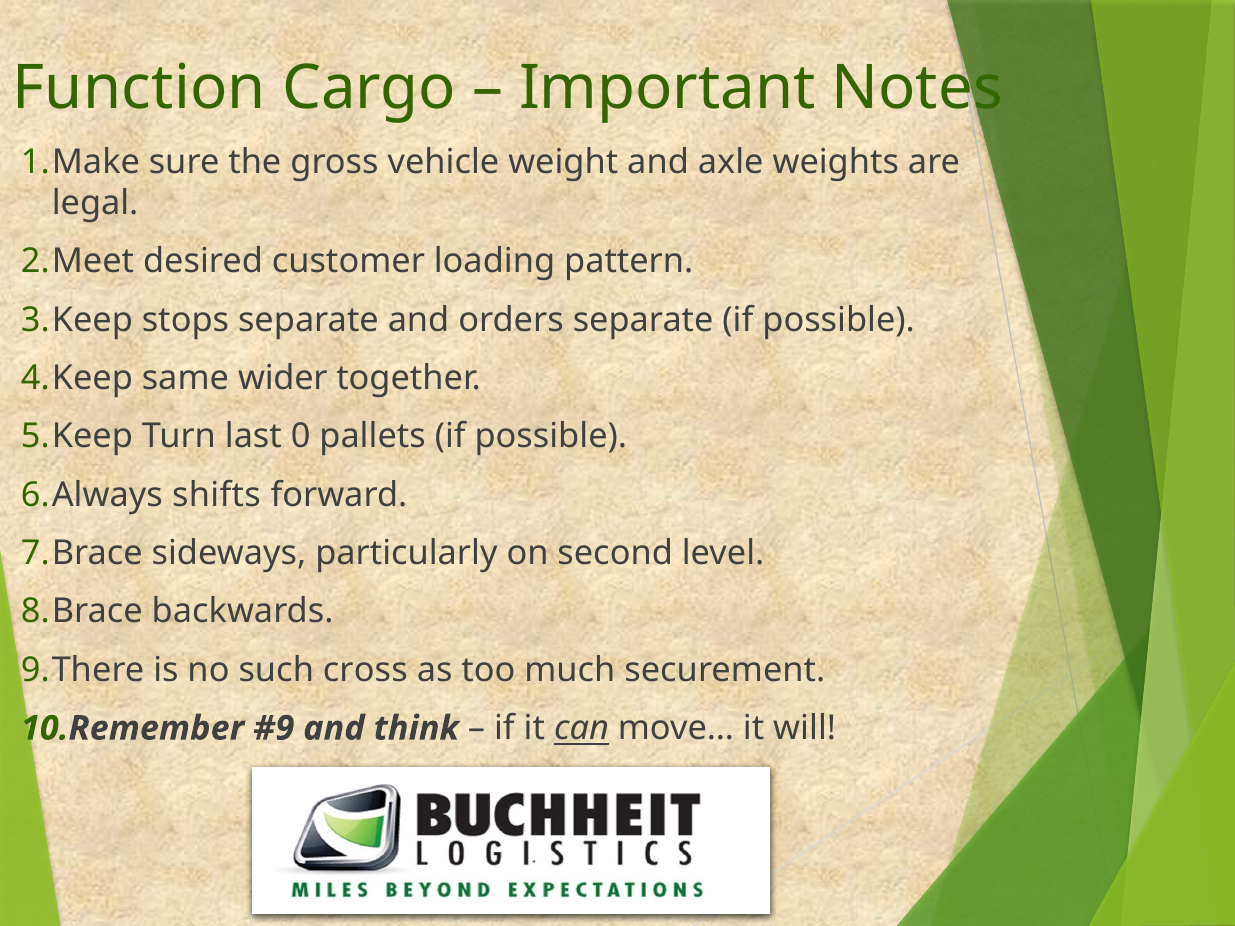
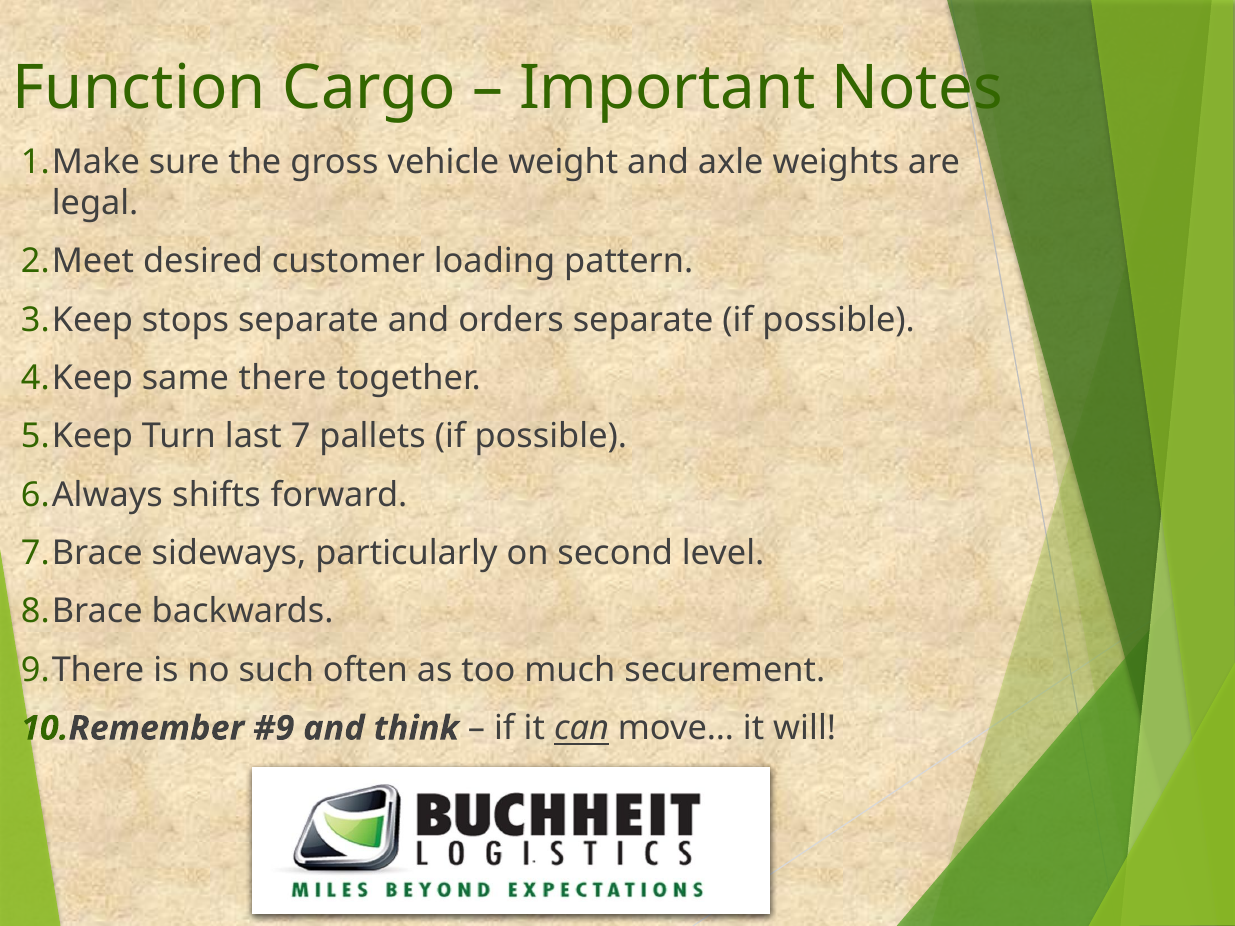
wider: wider -> there
0: 0 -> 7
cross: cross -> often
